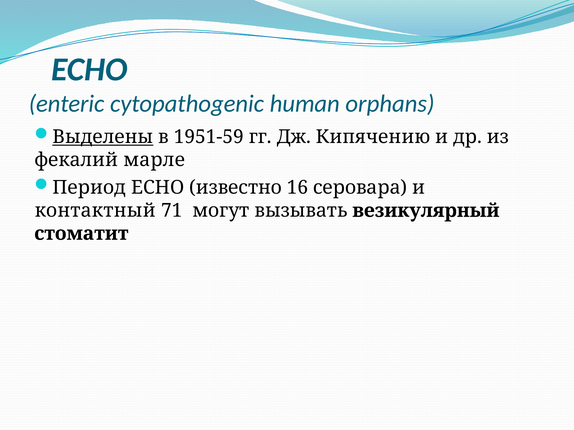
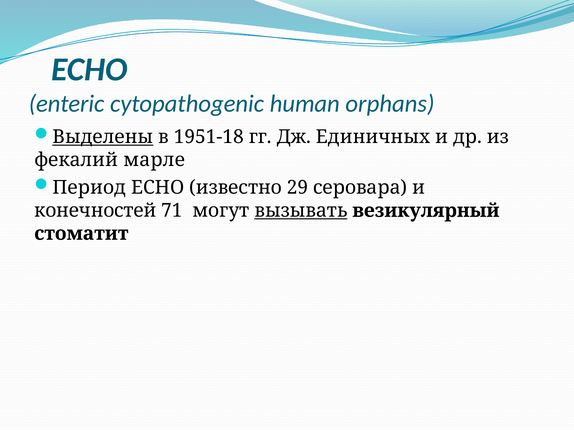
1951-59: 1951-59 -> 1951-18
Кипячению: Кипячению -> Единичных
16: 16 -> 29
контактный: контактный -> конечностей
вызывать underline: none -> present
